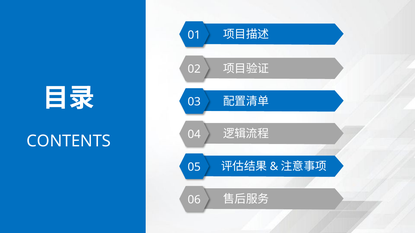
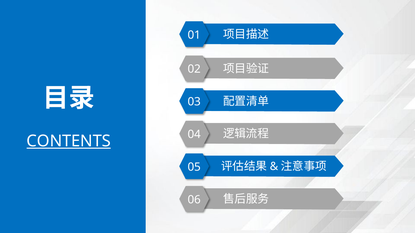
CONTENTS underline: none -> present
